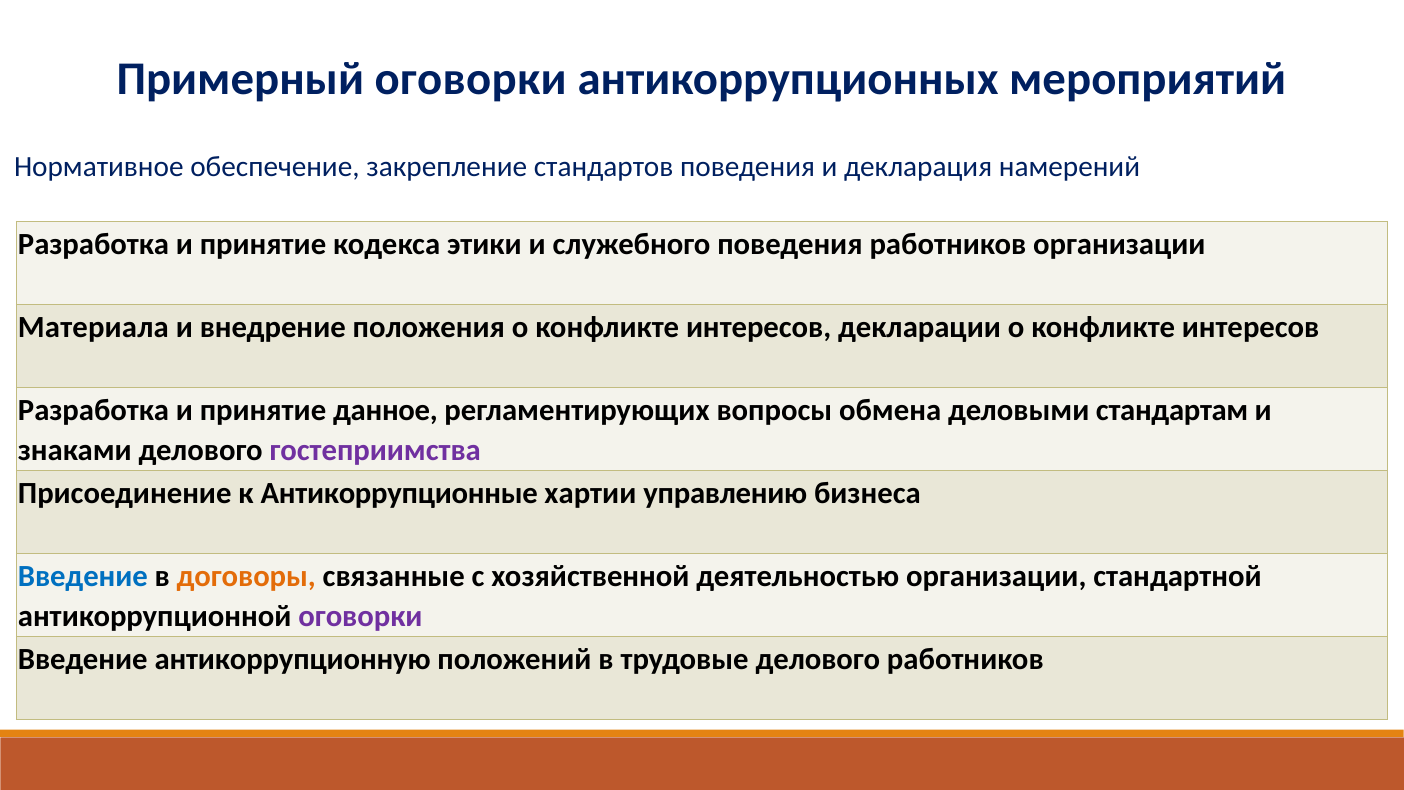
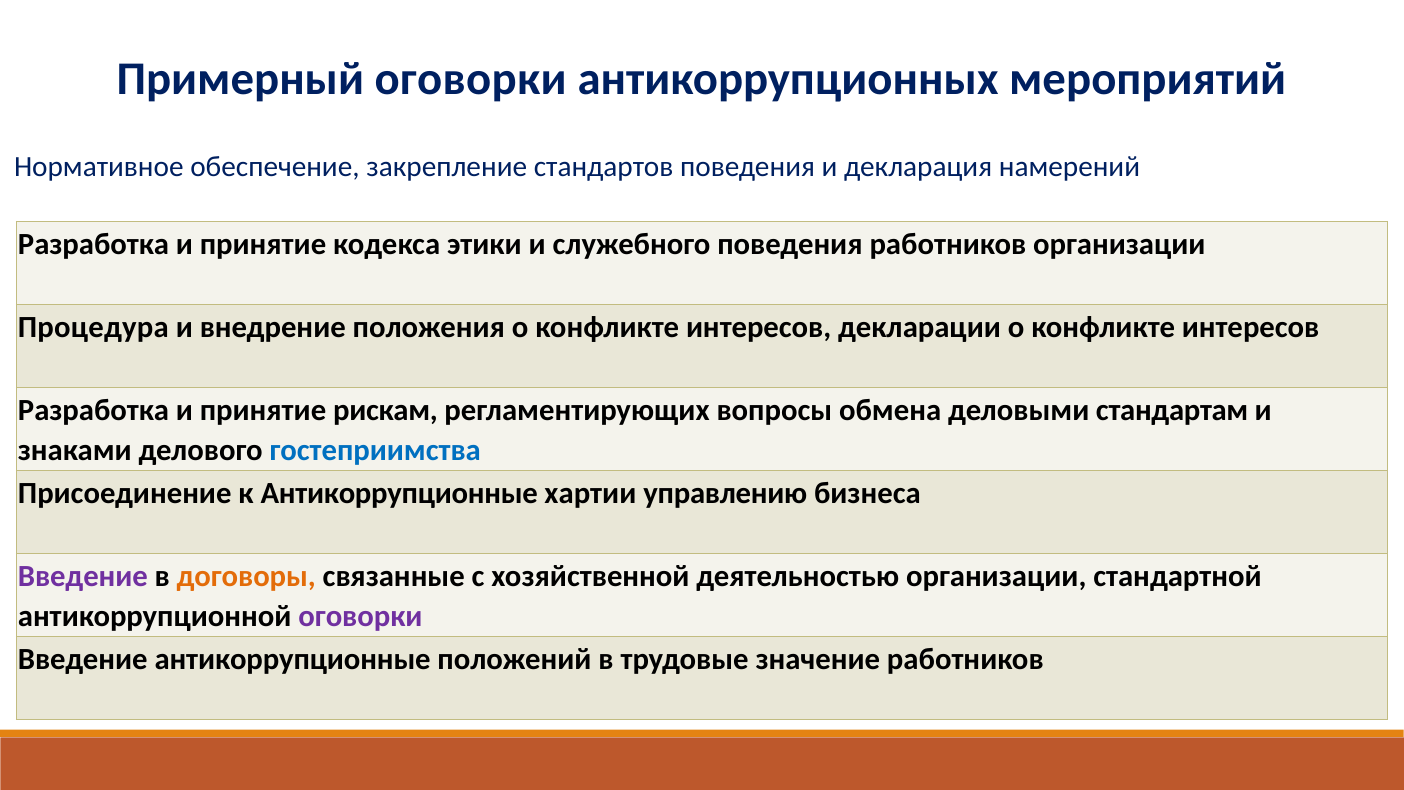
Материала: Материала -> Процедура
данное: данное -> рискам
гостеприимства colour: purple -> blue
Введение at (83, 576) colour: blue -> purple
Введение антикоррупционную: антикоррупционную -> антикоррупционные
трудовые делового: делового -> значение
